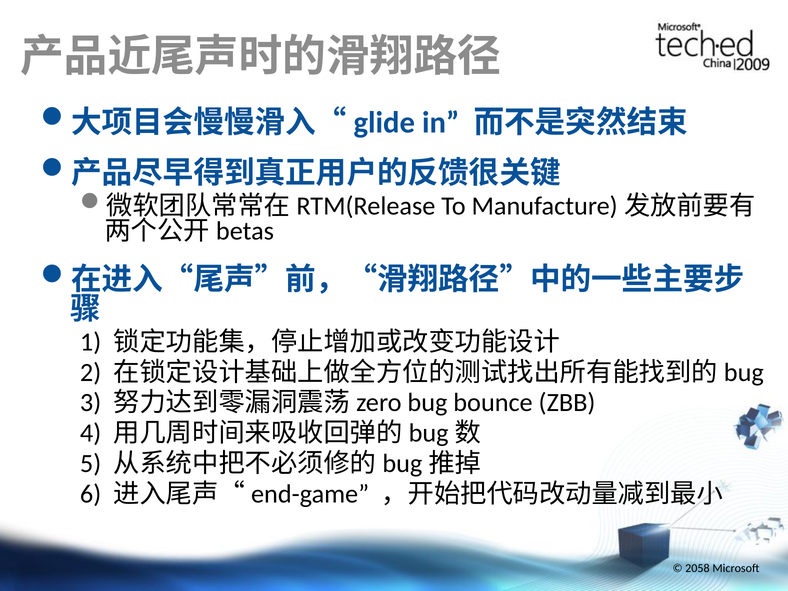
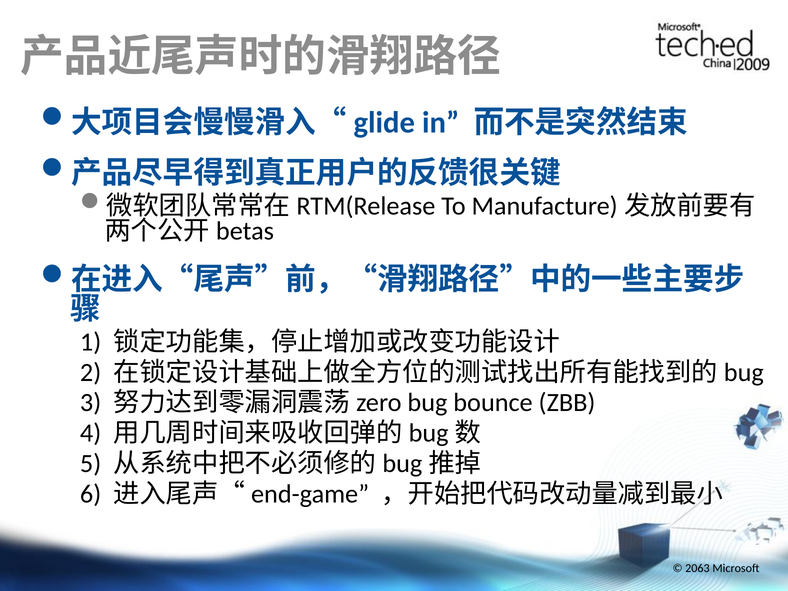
2058: 2058 -> 2063
